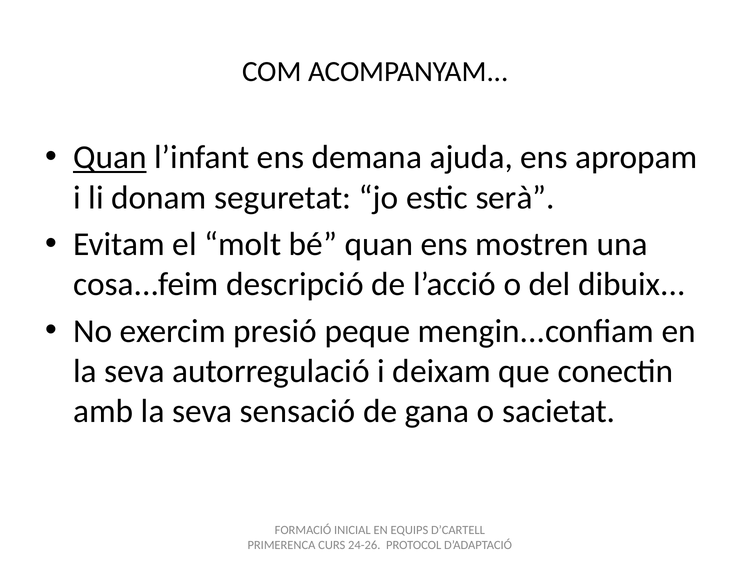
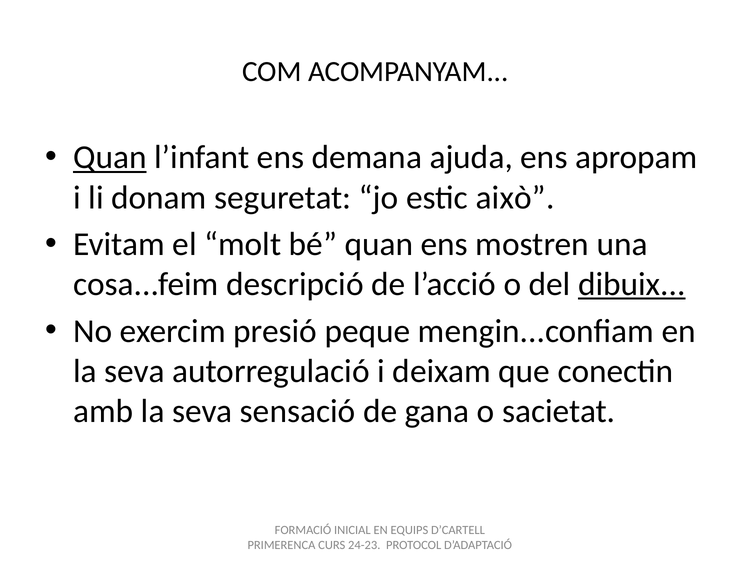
serà: serà -> això
dibuix underline: none -> present
24-26: 24-26 -> 24-23
